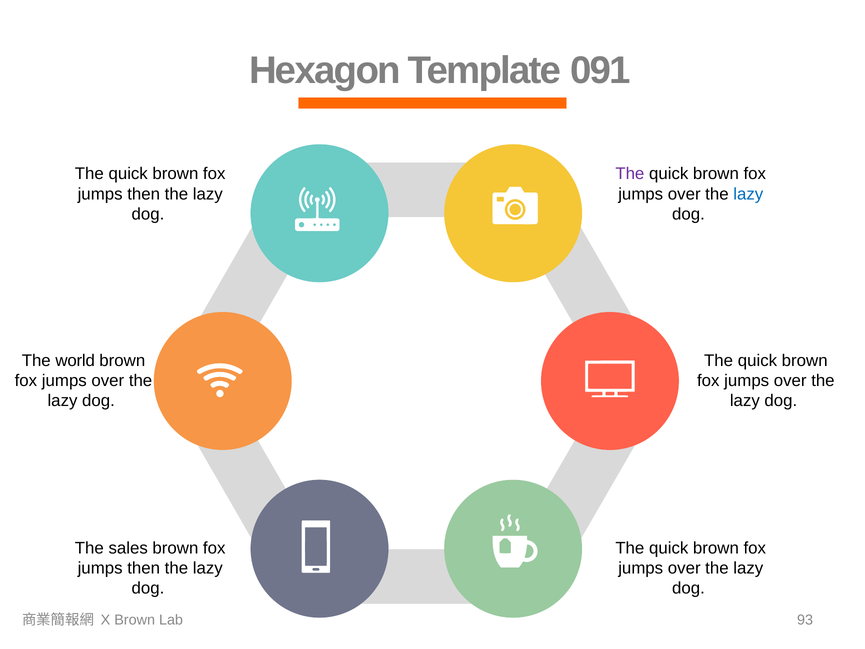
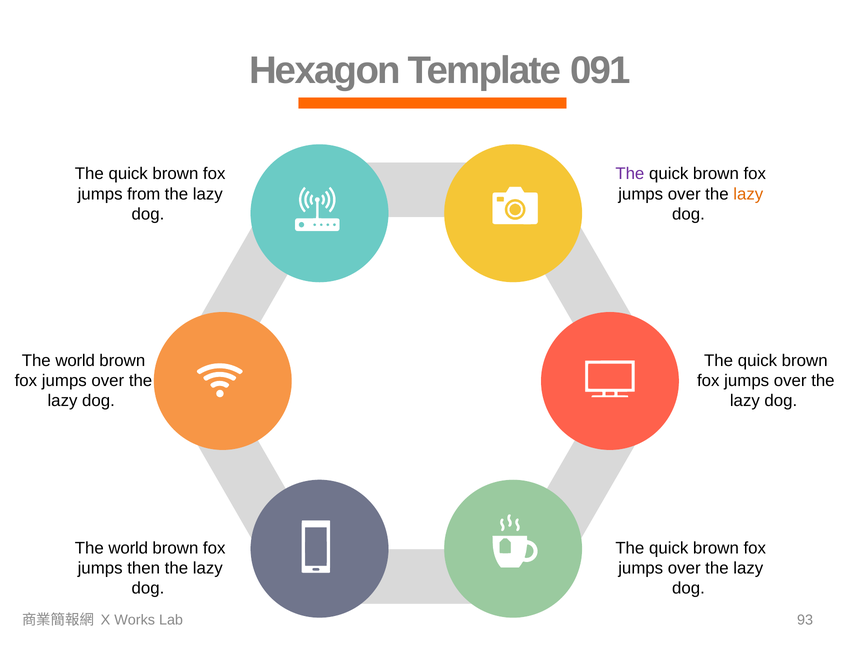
then at (144, 194): then -> from
lazy at (748, 194) colour: blue -> orange
sales at (128, 548): sales -> world
X Brown: Brown -> Works
